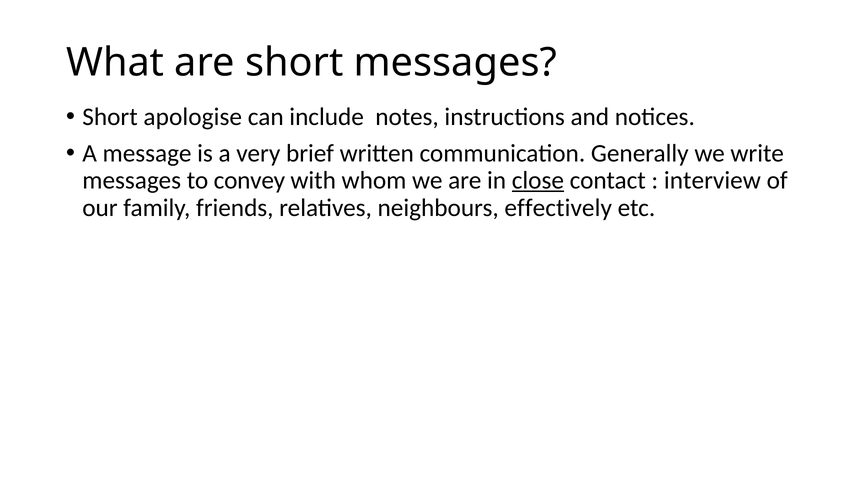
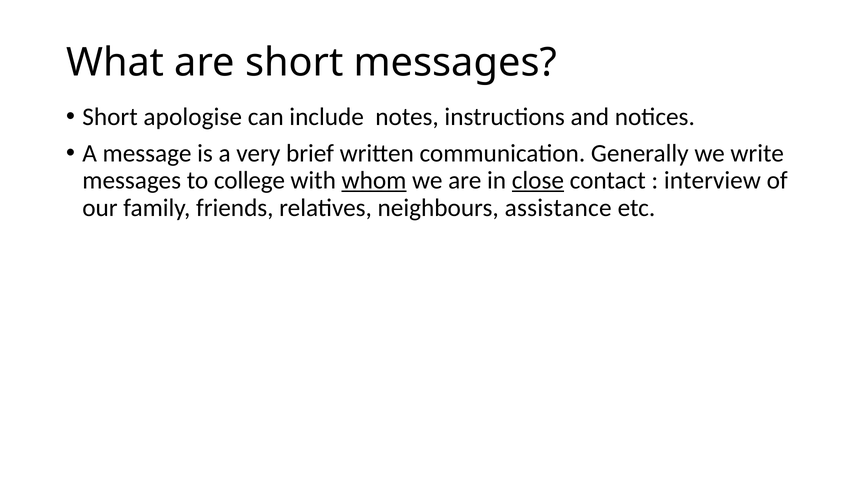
convey: convey -> college
whom underline: none -> present
effectively: effectively -> assistance
